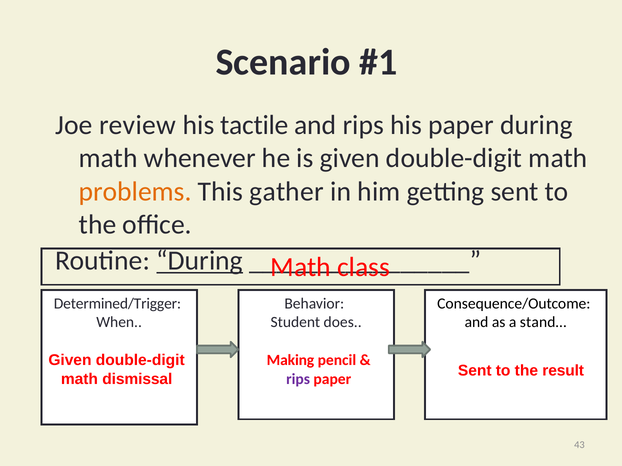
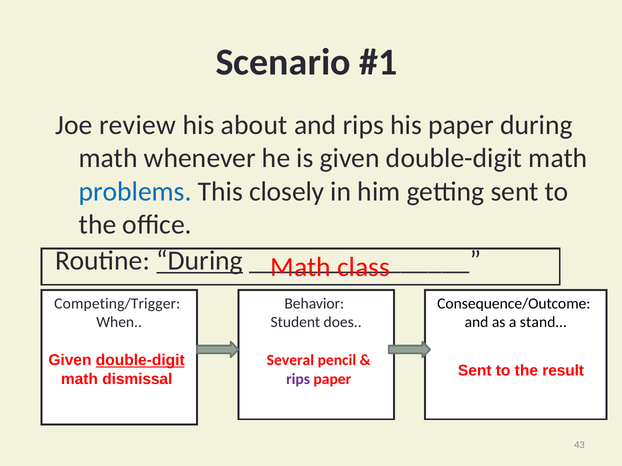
tactile: tactile -> about
problems colour: orange -> blue
gather: gather -> closely
Determined/Trigger: Determined/Trigger -> Competing/Trigger
double-digit at (140, 361) underline: none -> present
Making: Making -> Several
